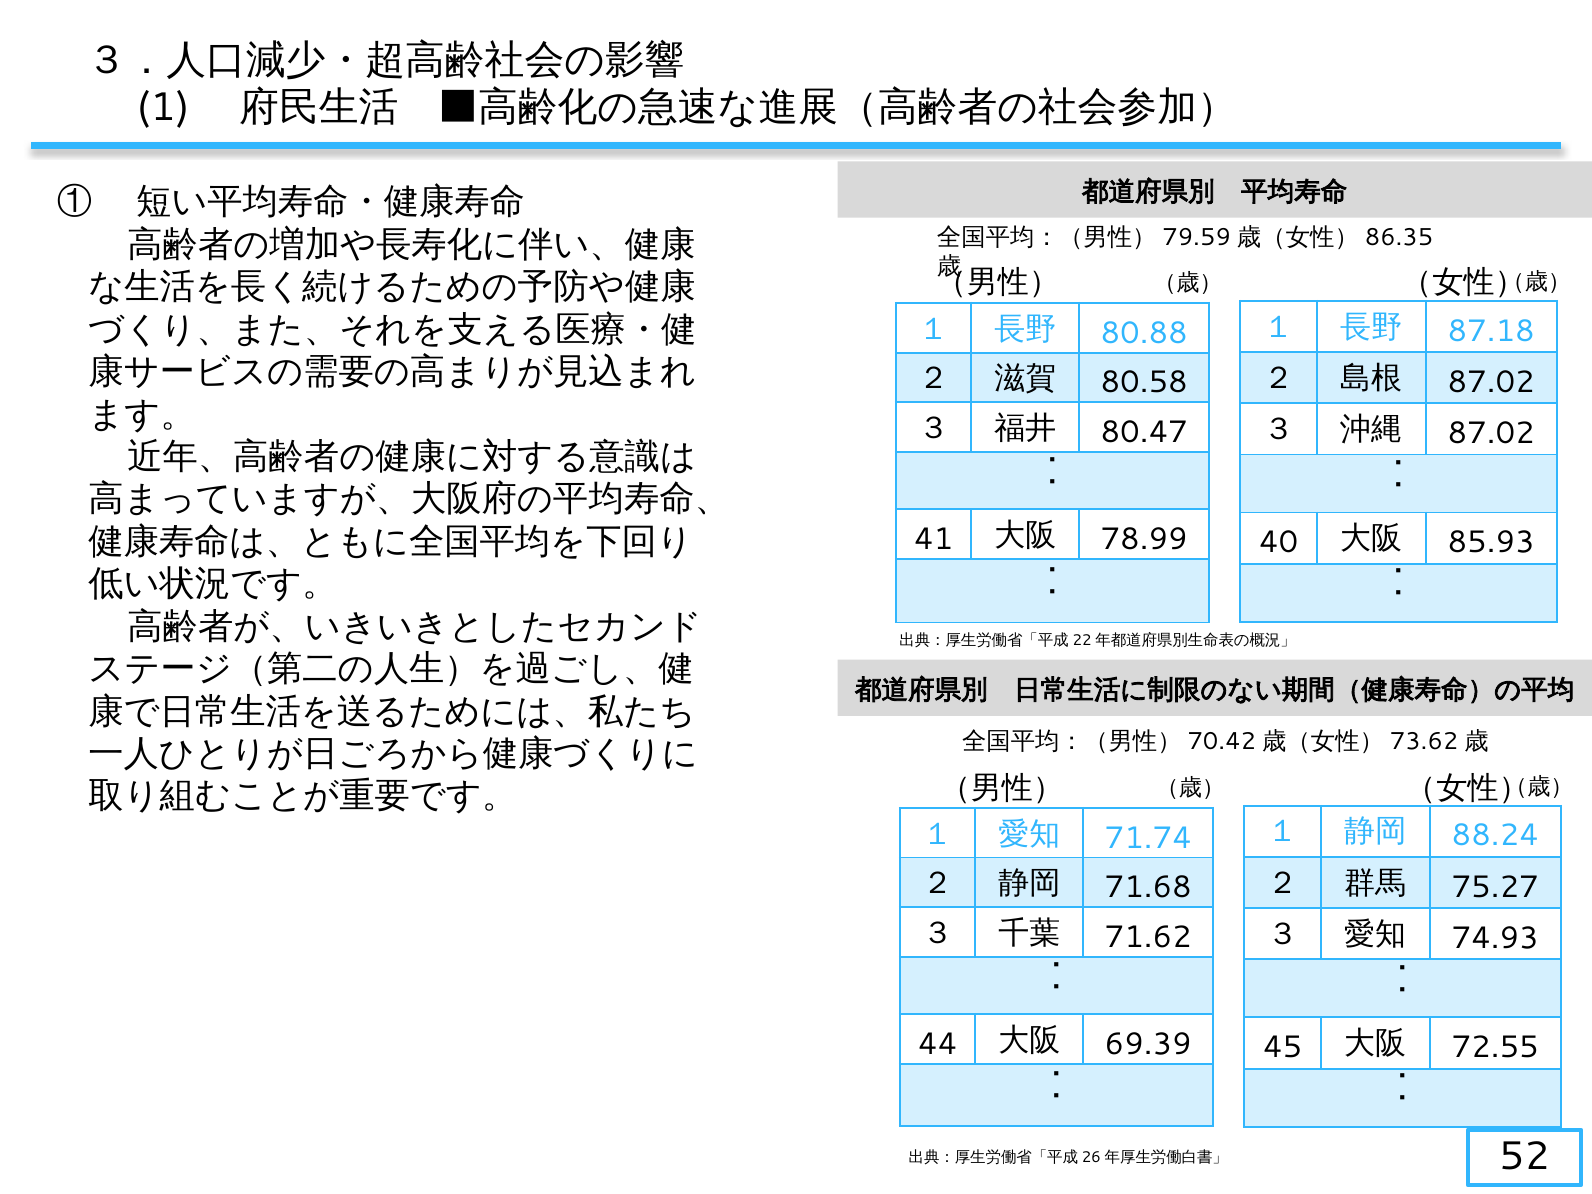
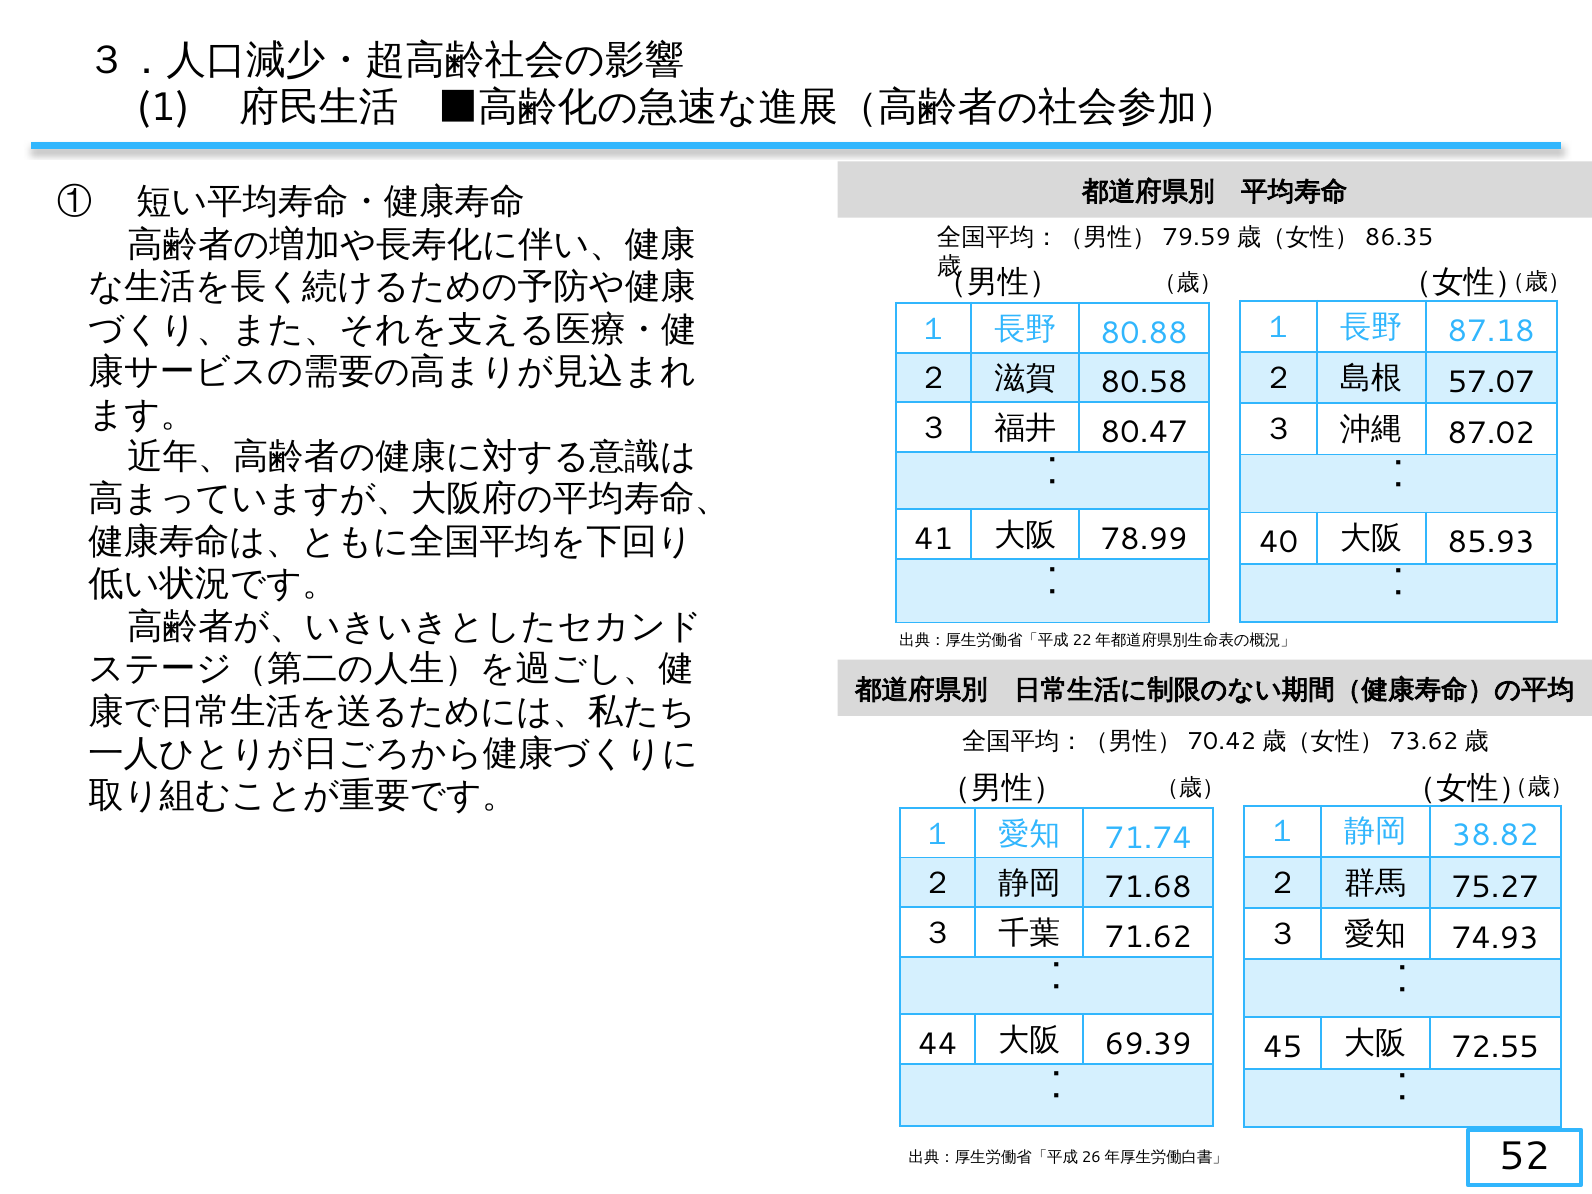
87.02 at (1491, 382): 87.02 -> 57.07
88.24: 88.24 -> 38.82
